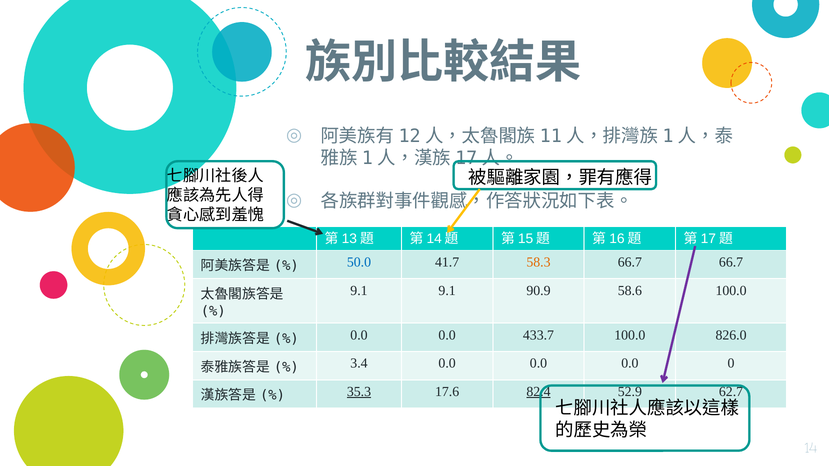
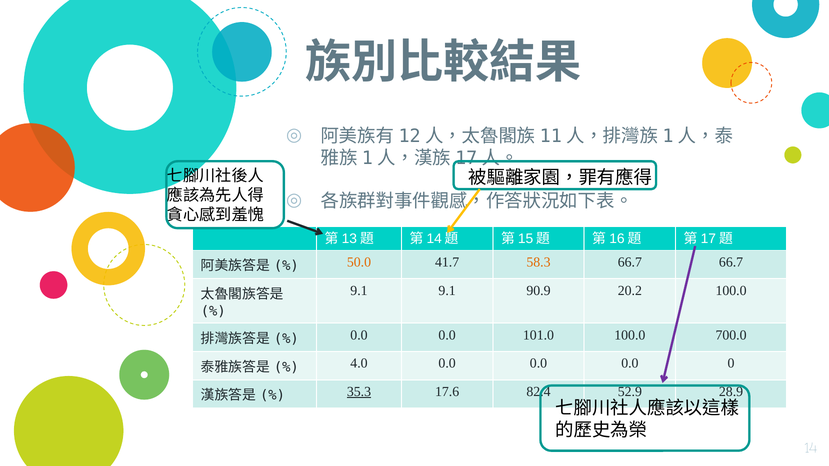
50.0 colour: blue -> orange
58.6: 58.6 -> 20.2
433.7: 433.7 -> 101.0
826.0: 826.0 -> 700.0
3.4: 3.4 -> 4.0
82.4 underline: present -> none
62.7: 62.7 -> 28.9
